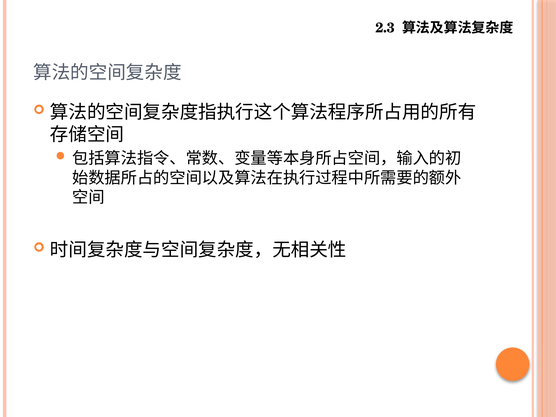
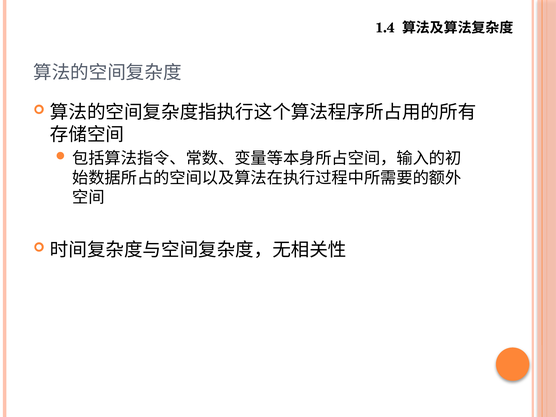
2.3: 2.3 -> 1.4
